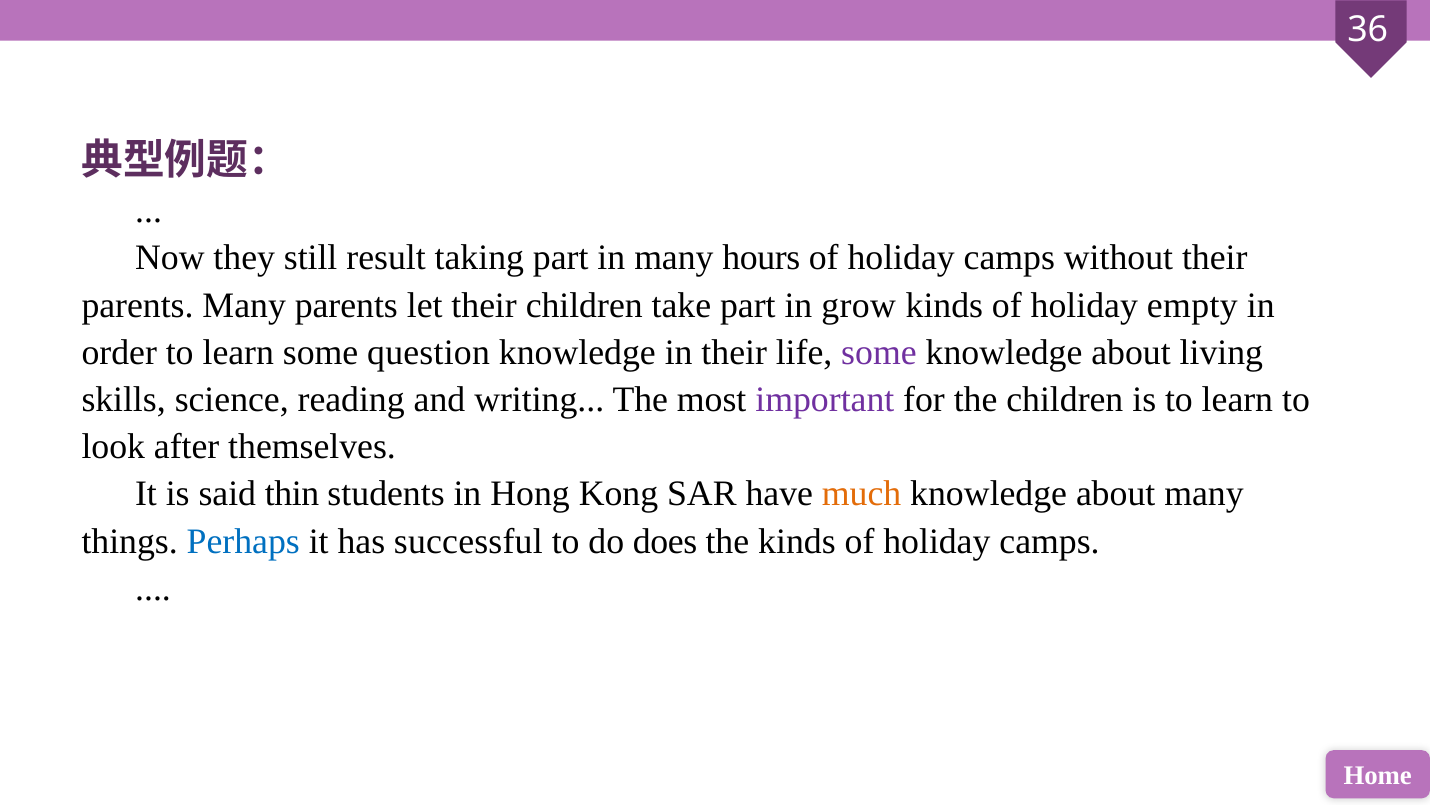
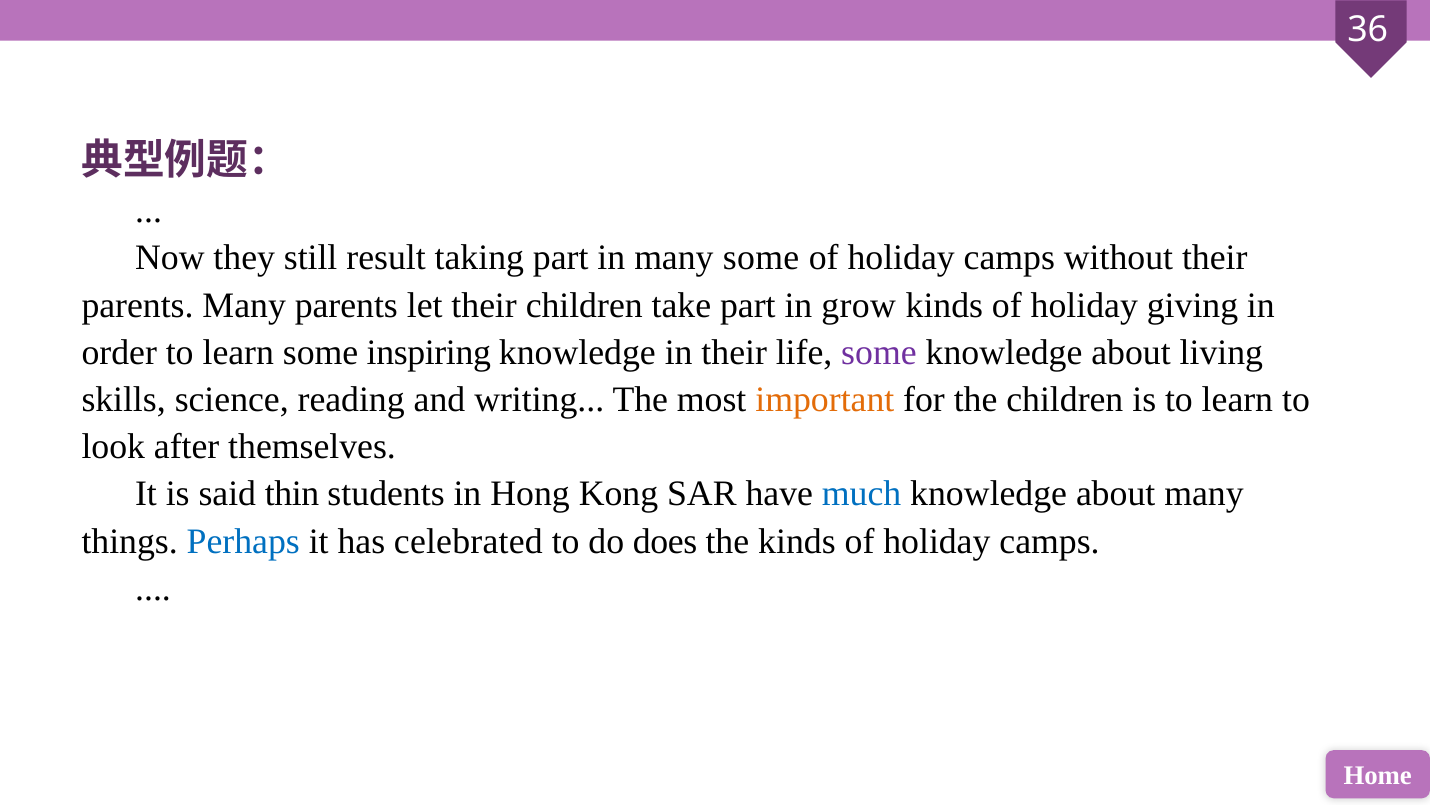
many hours: hours -> some
empty: empty -> giving
question: question -> inspiring
important colour: purple -> orange
much colour: orange -> blue
successful: successful -> celebrated
